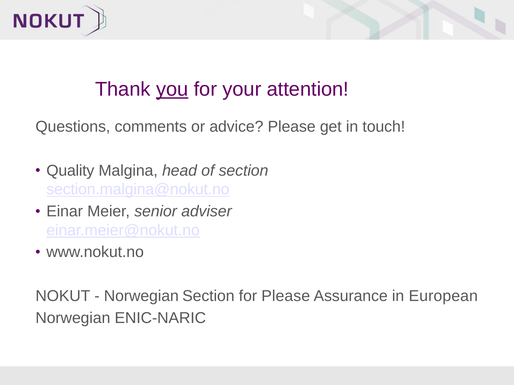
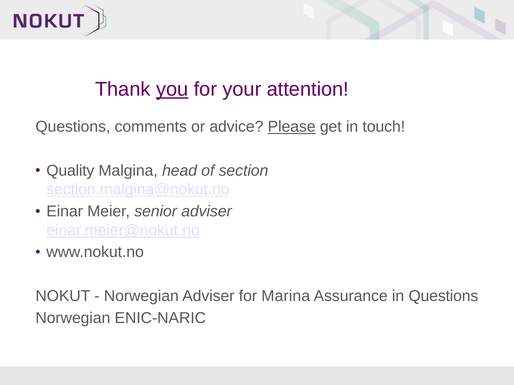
Please at (292, 127) underline: none -> present
Norwegian Section: Section -> Adviser
for Please: Please -> Marina
in European: European -> Questions
